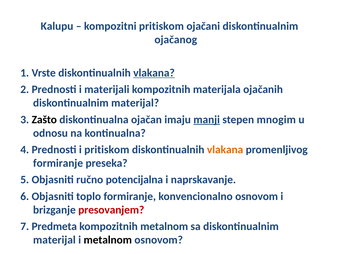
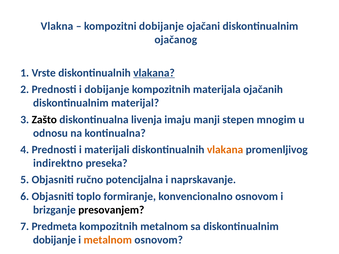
Kalupu: Kalupu -> Vlakna
kompozitni pritiskom: pritiskom -> dobijanje
i materijali: materijali -> dobijanje
ojačan: ojačan -> livenja
manji underline: present -> none
i pritiskom: pritiskom -> materijali
formiranje at (58, 163): formiranje -> indirektno
presovanjem colour: red -> black
materijal at (54, 240): materijal -> dobijanje
metalnom at (108, 240) colour: black -> orange
